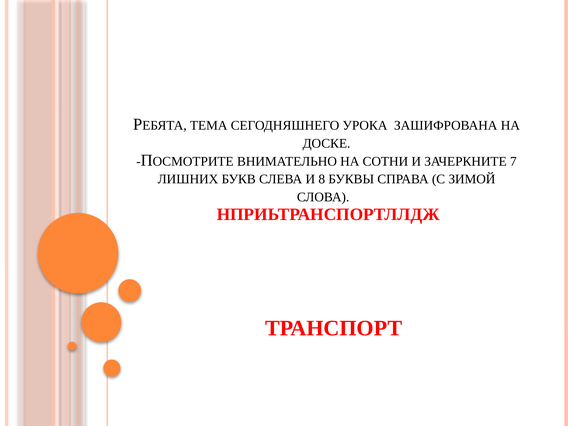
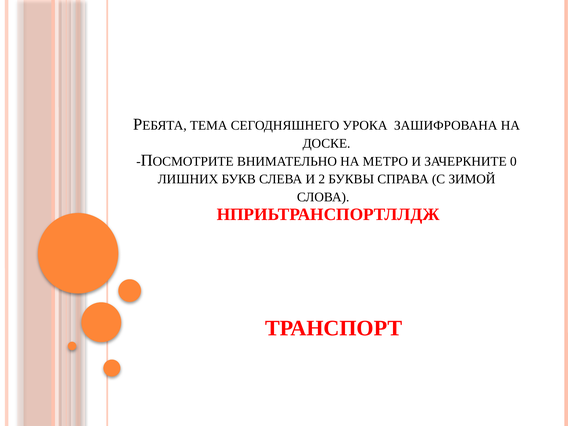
СОТНИ: СОТНИ -> МЕТРО
7: 7 -> 0
8: 8 -> 2
